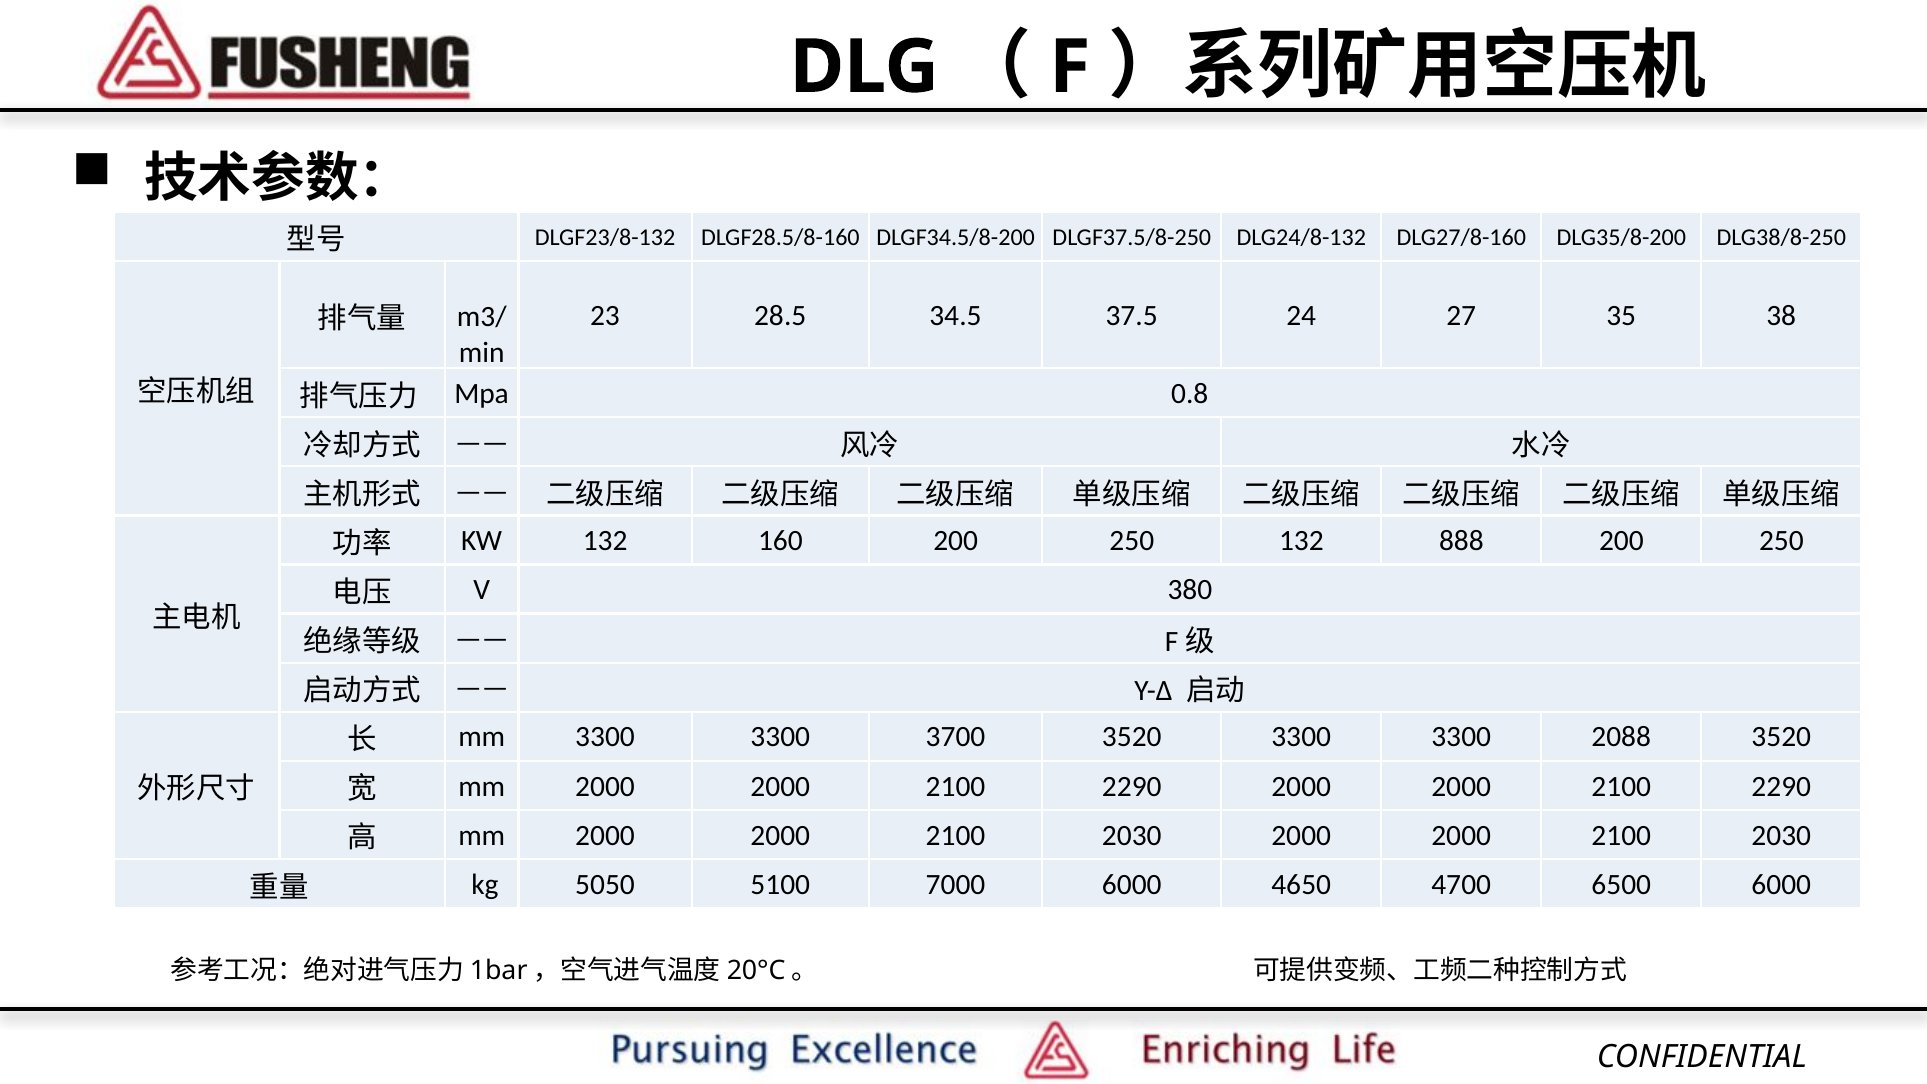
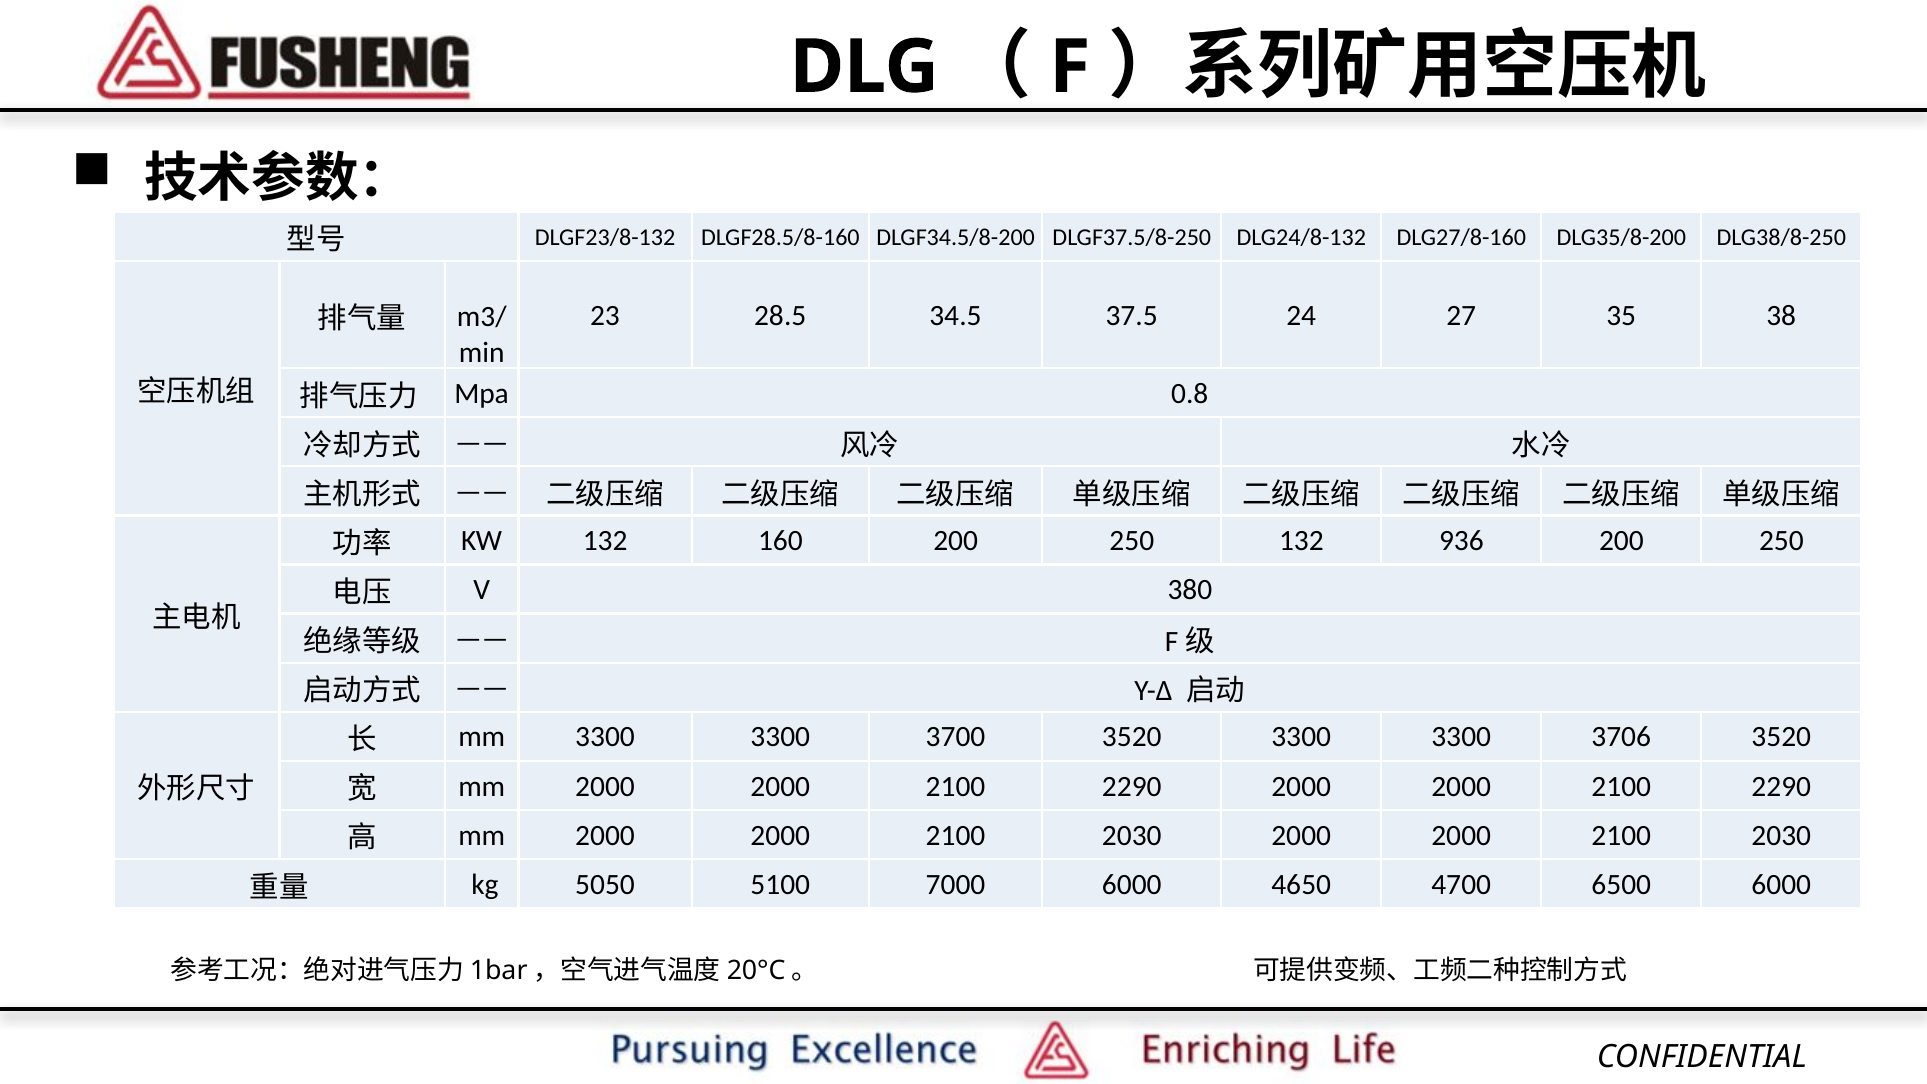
888: 888 -> 936
2088: 2088 -> 3706
